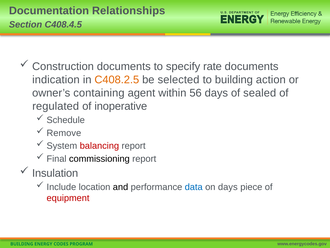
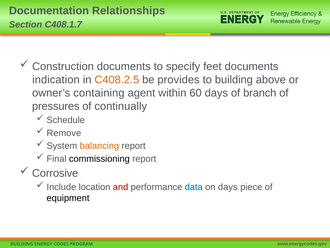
C408.4.5: C408.4.5 -> C408.1.7
rate: rate -> feet
selected: selected -> provides
action: action -> above
56: 56 -> 60
sealed: sealed -> branch
regulated: regulated -> pressures
inoperative: inoperative -> continually
balancing colour: red -> orange
Insulation: Insulation -> Corrosive
and colour: black -> red
equipment colour: red -> black
